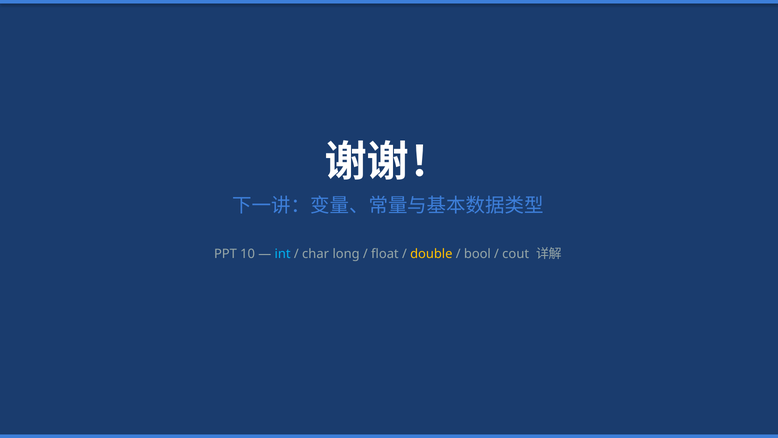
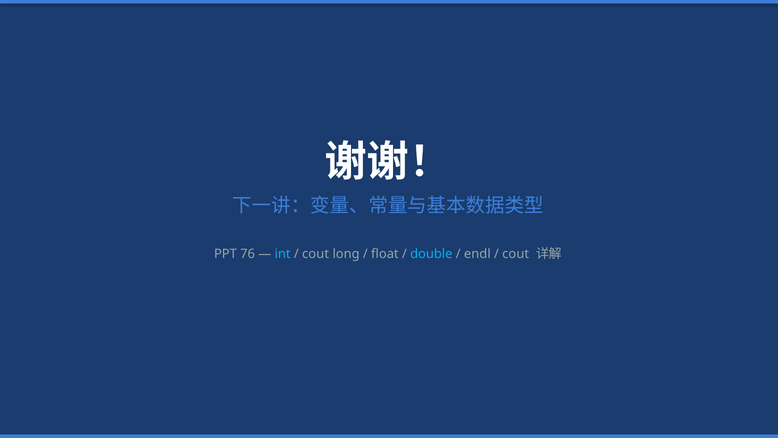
10: 10 -> 76
char at (316, 254): char -> cout
double colour: yellow -> light blue
bool: bool -> endl
